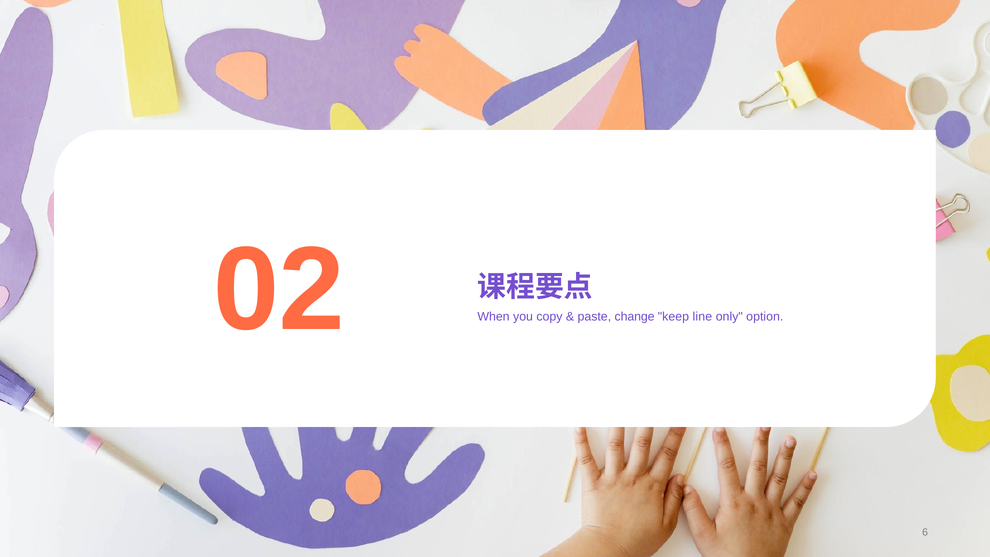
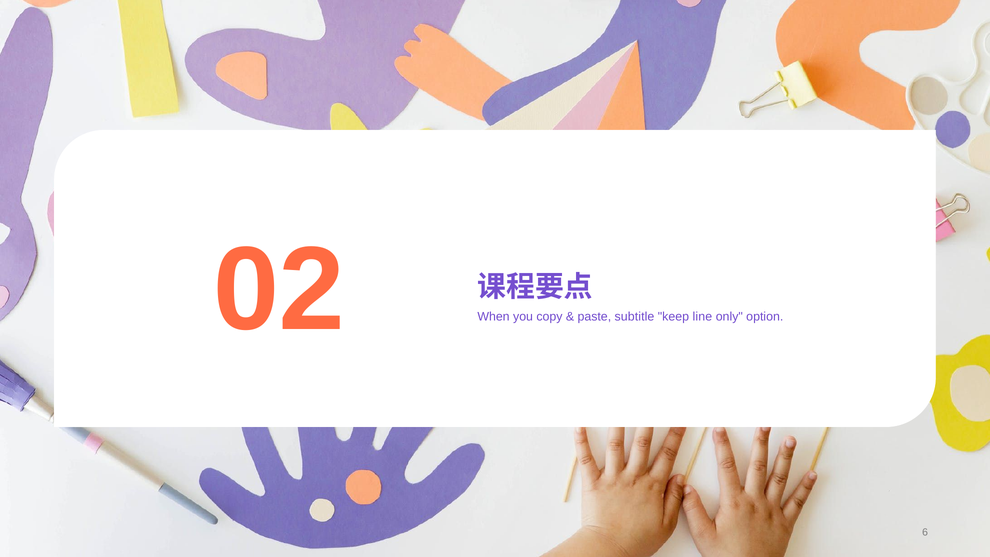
change: change -> subtitle
